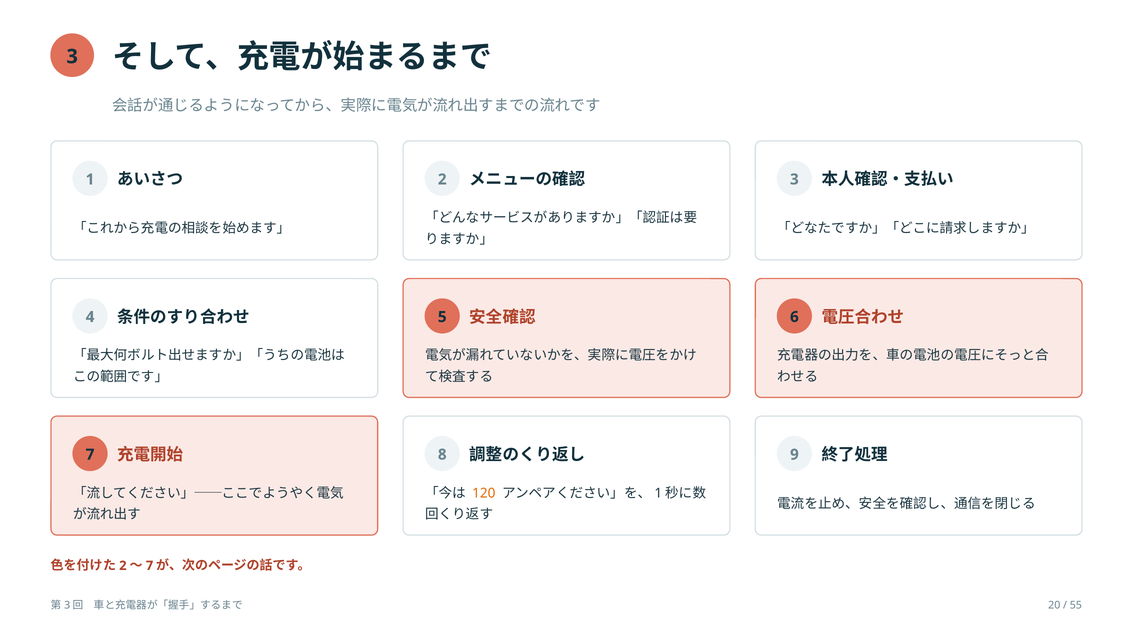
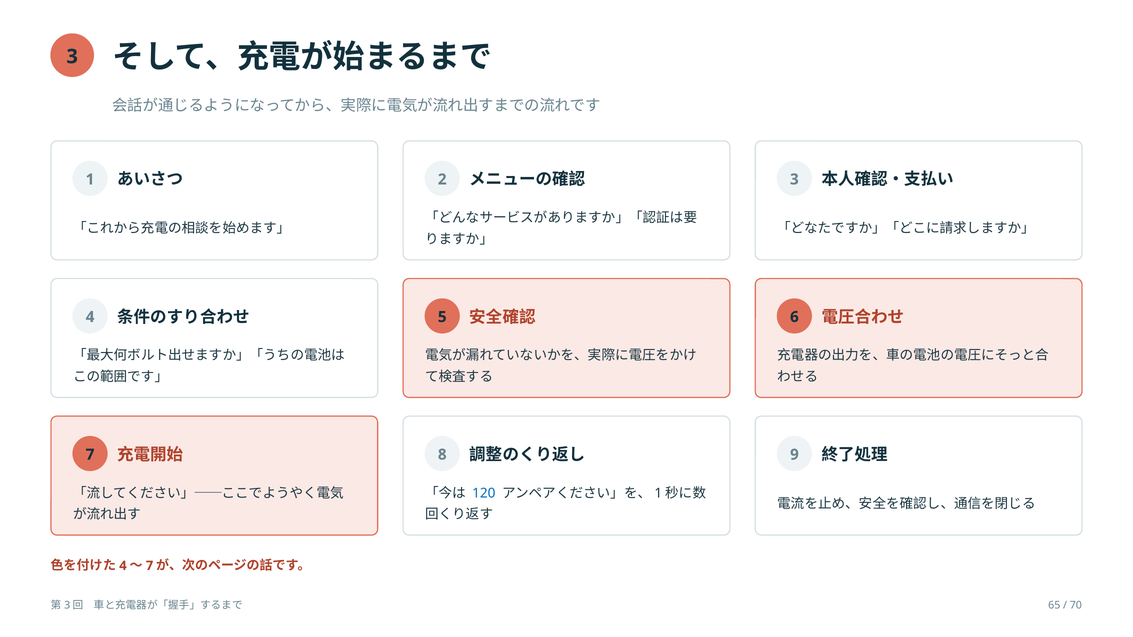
120 colour: orange -> blue
2 at (123, 566): 2 -> 4
20: 20 -> 65
55: 55 -> 70
